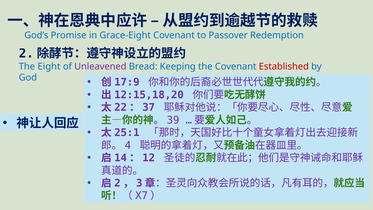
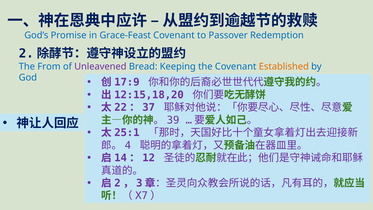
Grace-Eight: Grace-Eight -> Grace-Feast
Eight: Eight -> From
Established colour: red -> orange
